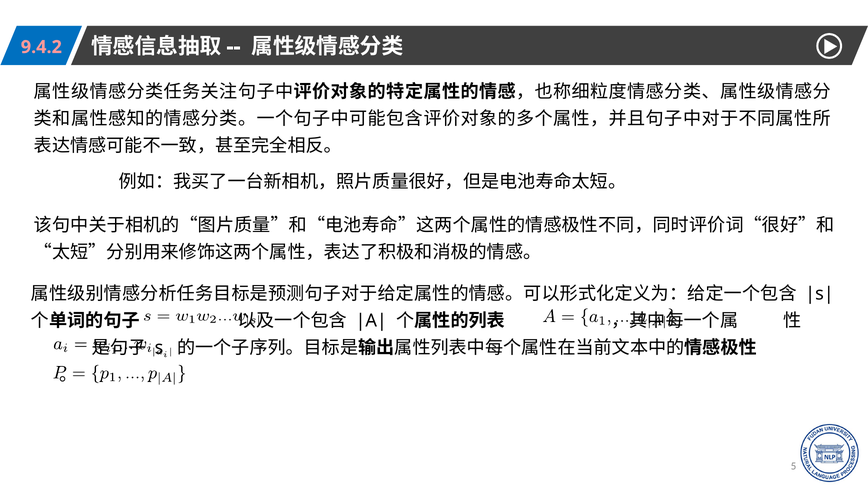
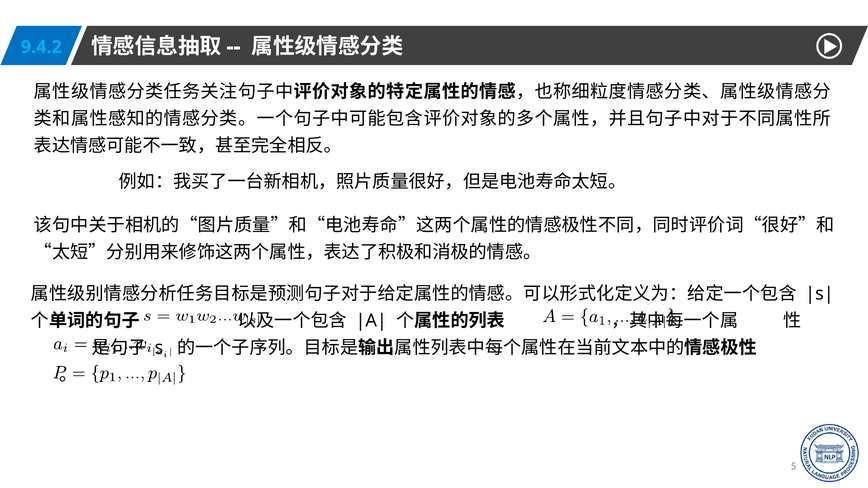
9.4.2 colour: pink -> light blue
